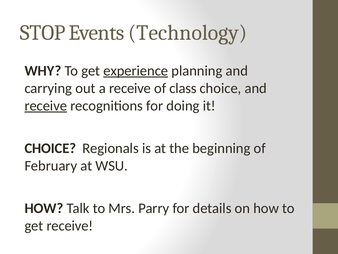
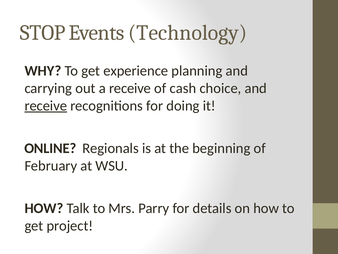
experience underline: present -> none
class: class -> cash
CHOICE at (50, 148): CHOICE -> ONLINE
get receive: receive -> project
